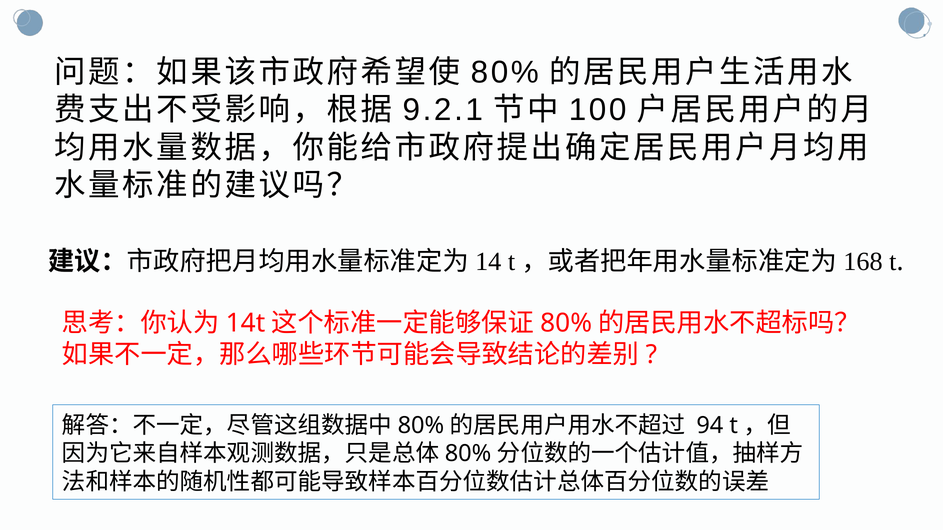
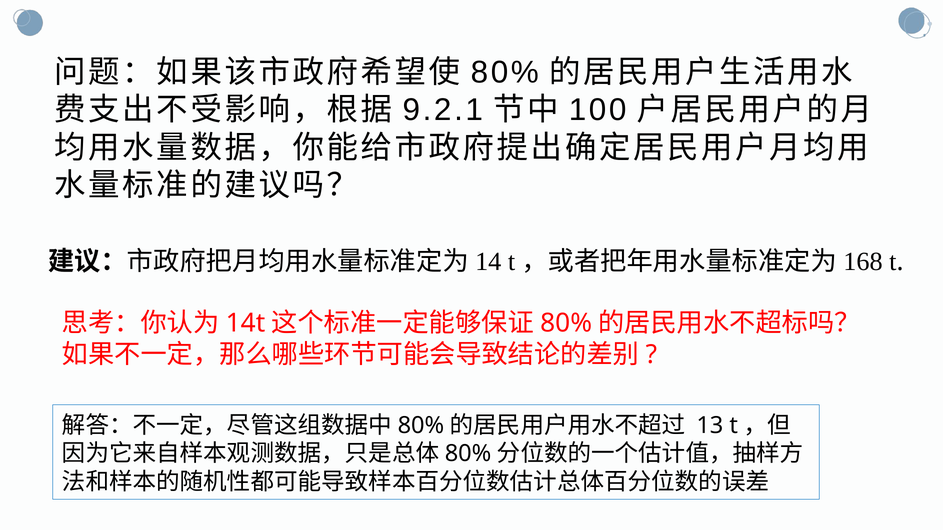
94: 94 -> 13
